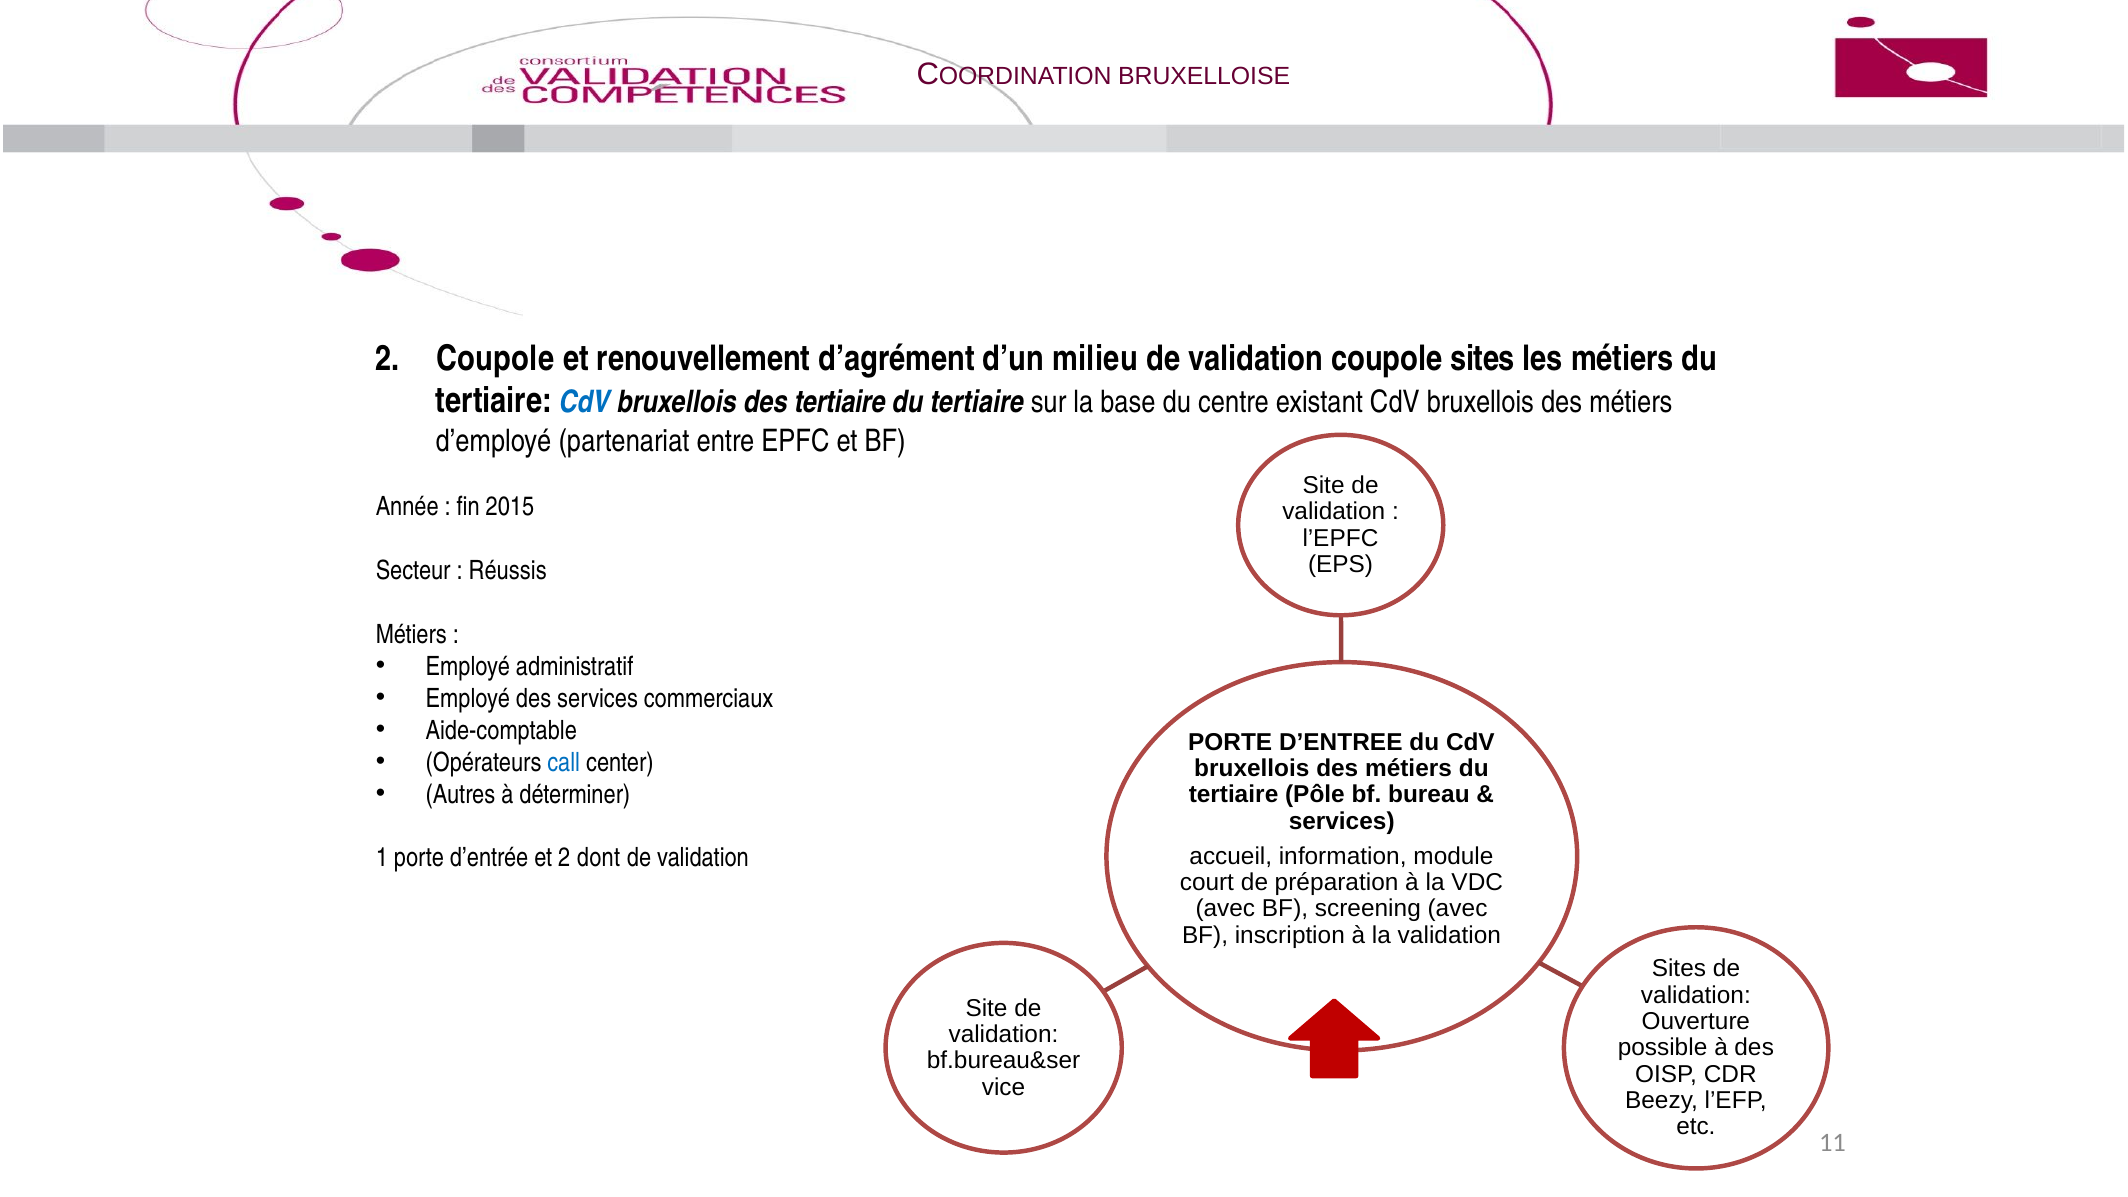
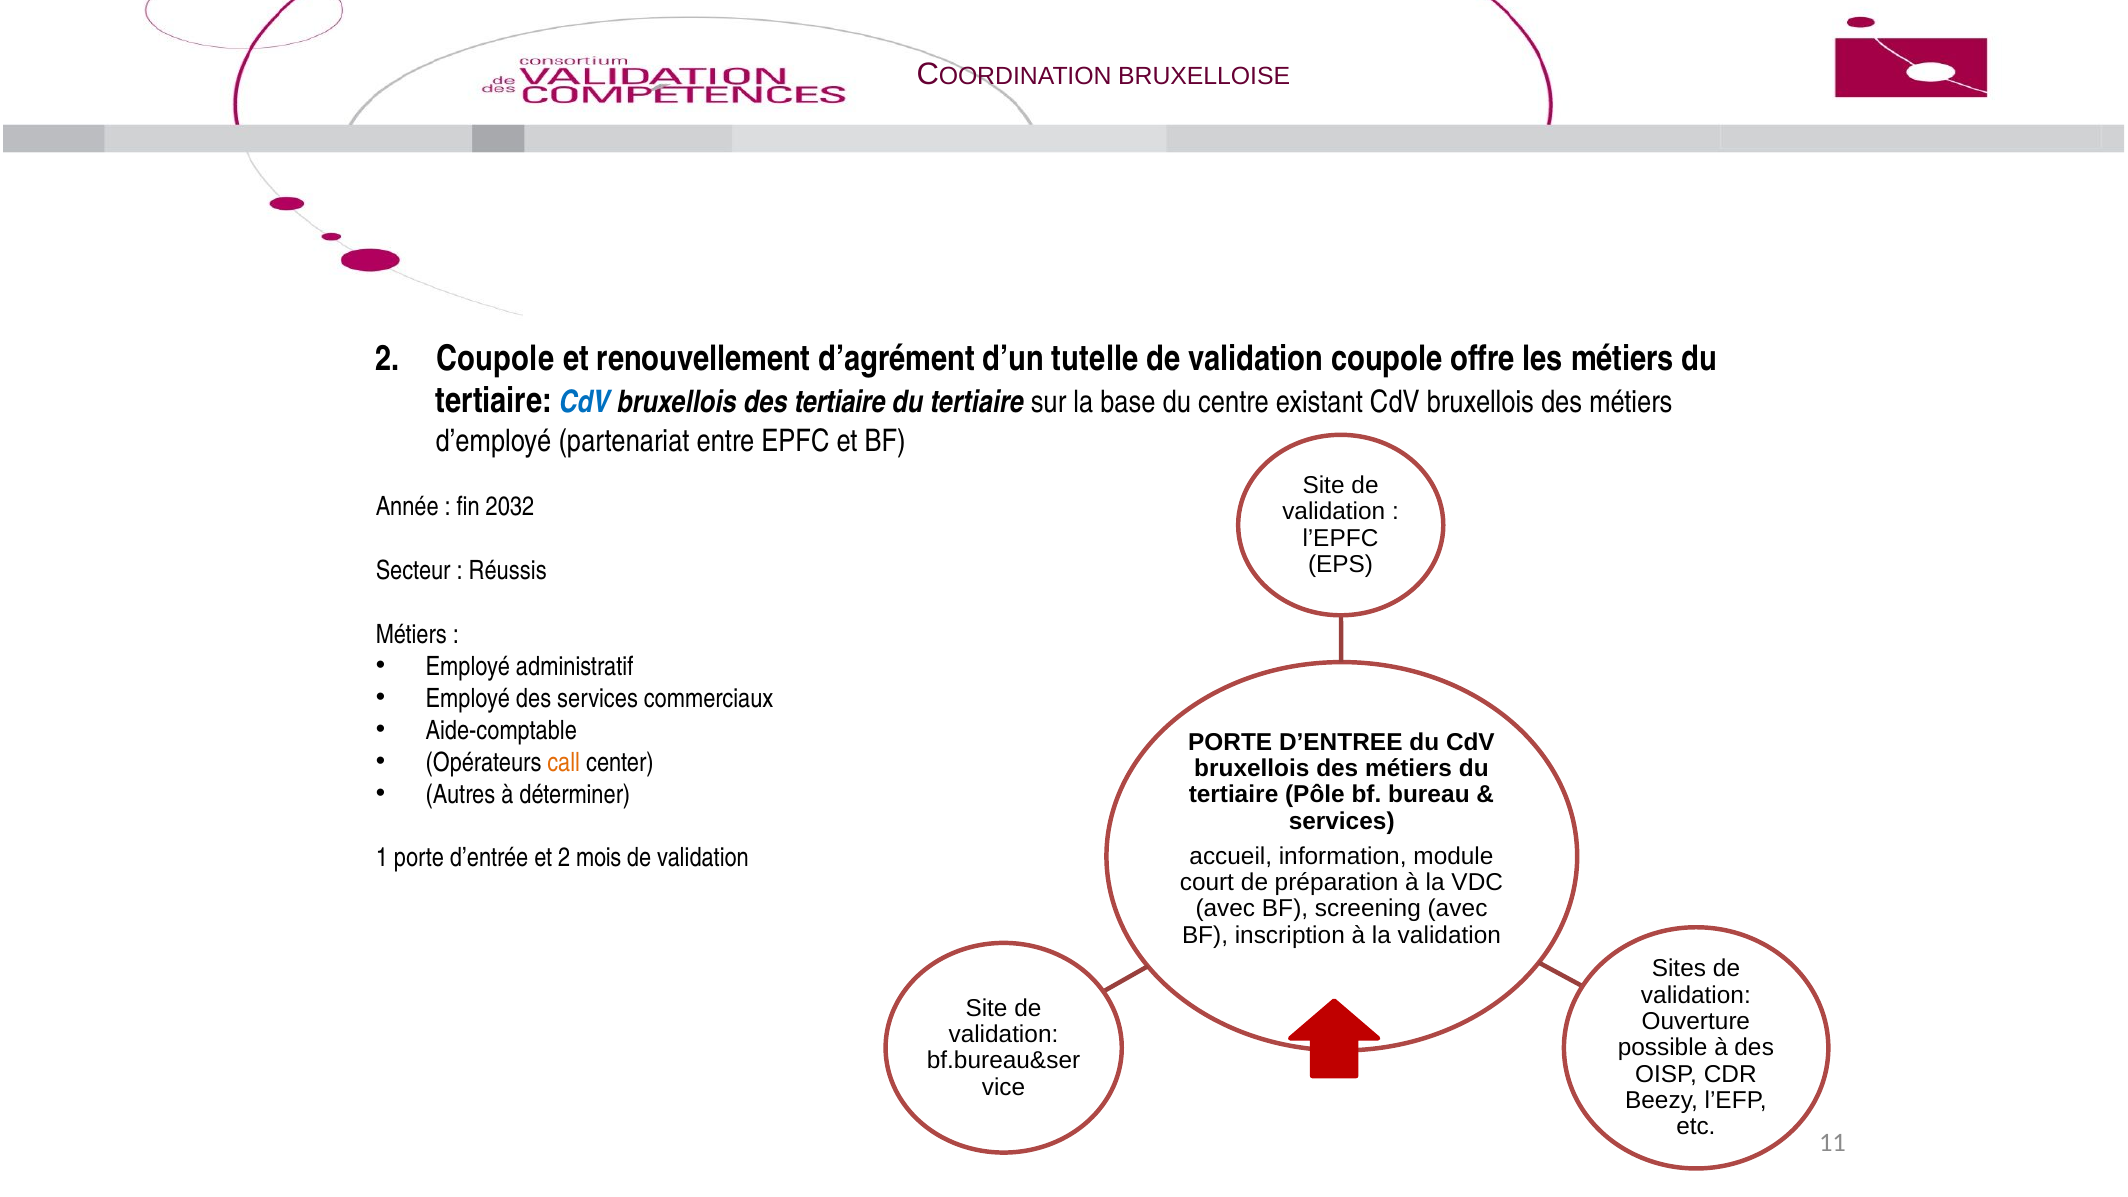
milieu: milieu -> tutelle
coupole sites: sites -> offre
2015: 2015 -> 2032
call colour: blue -> orange
dont: dont -> mois
